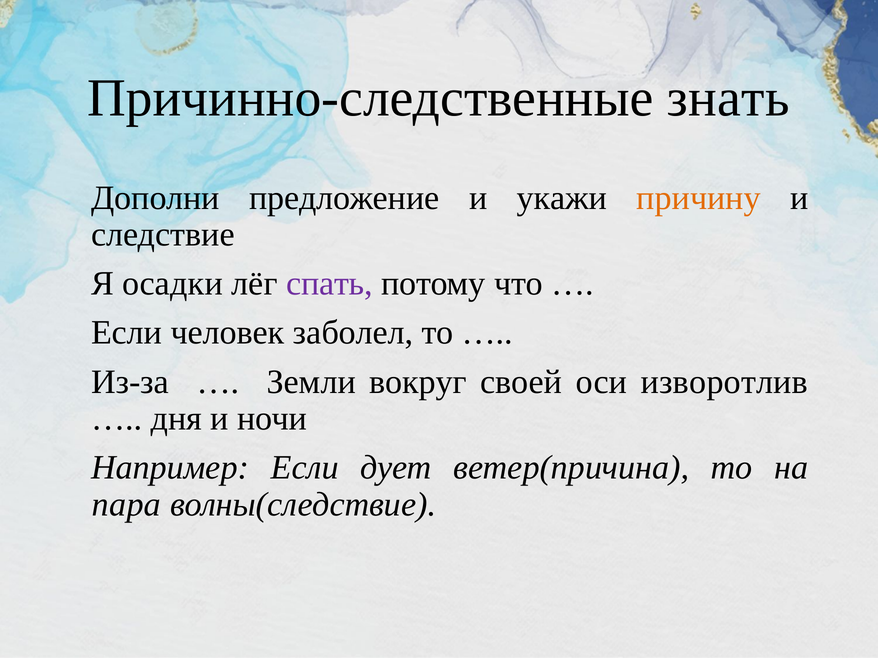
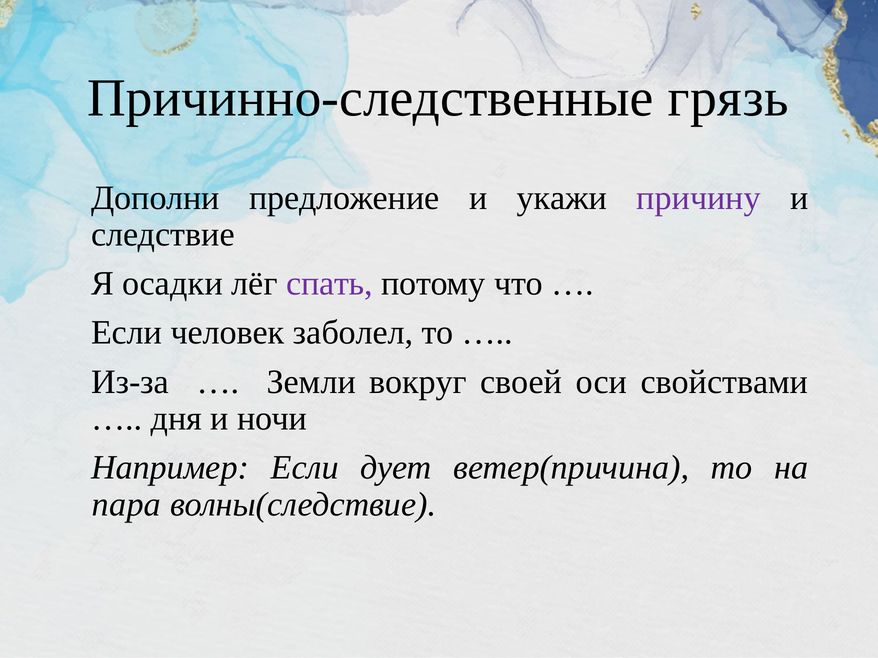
знать: знать -> грязь
причину colour: orange -> purple
изворотлив: изворотлив -> свойствами
